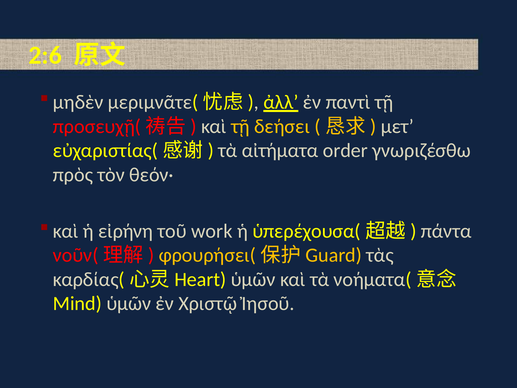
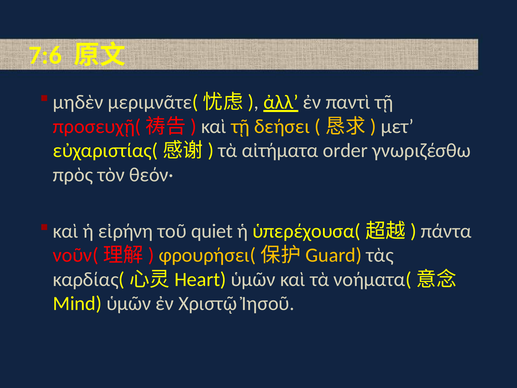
2:6: 2:6 -> 7:6
work: work -> quiet
